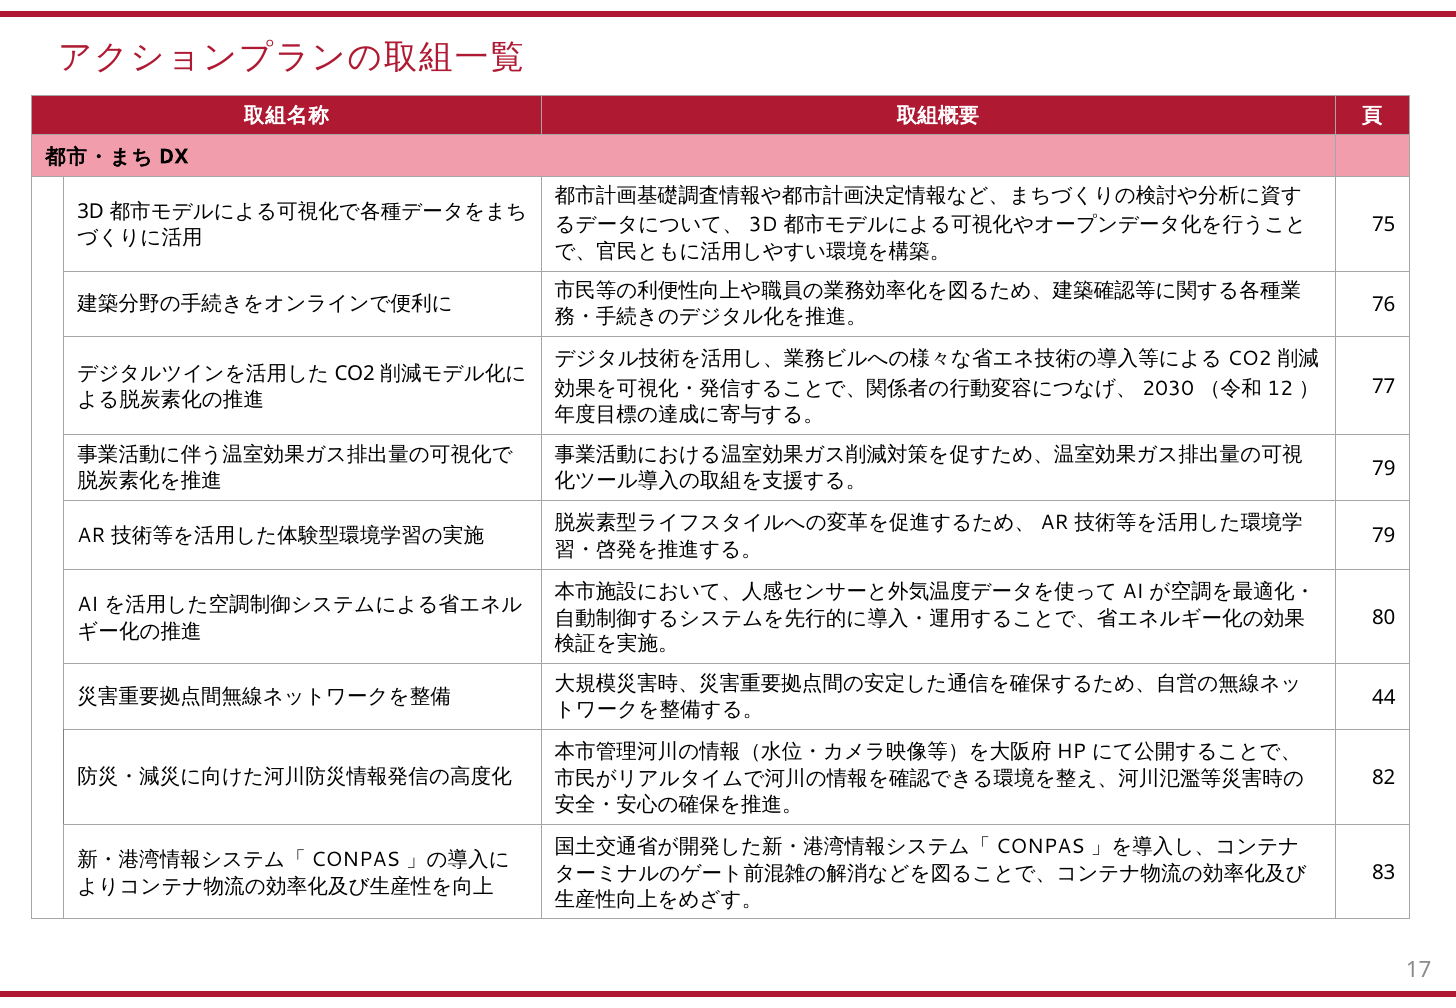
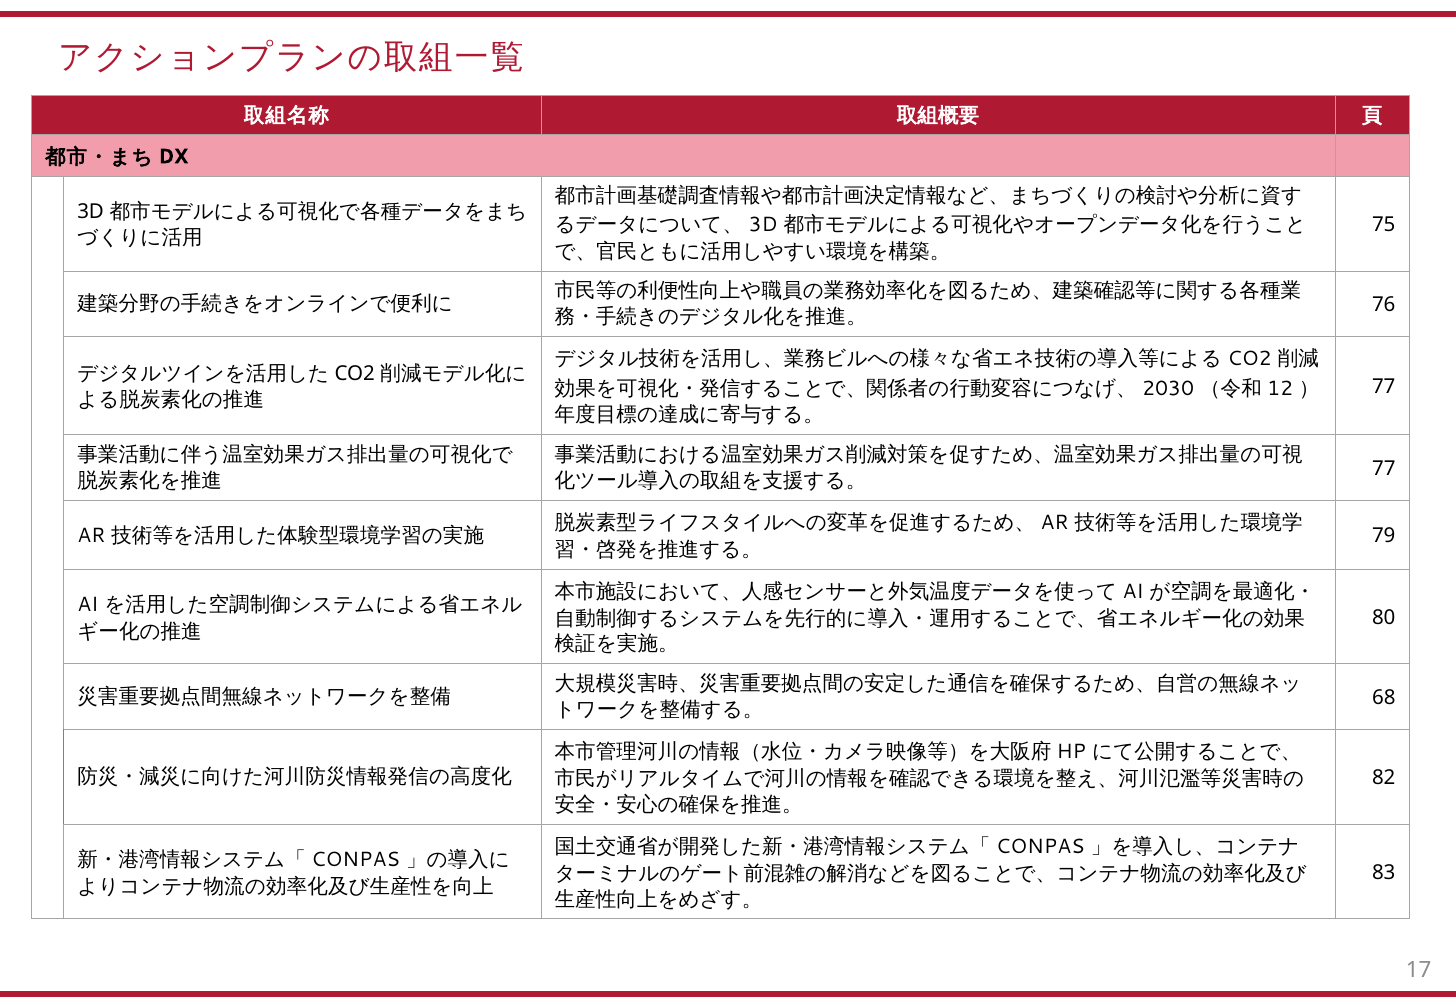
79 at (1384, 469): 79 -> 77
44: 44 -> 68
